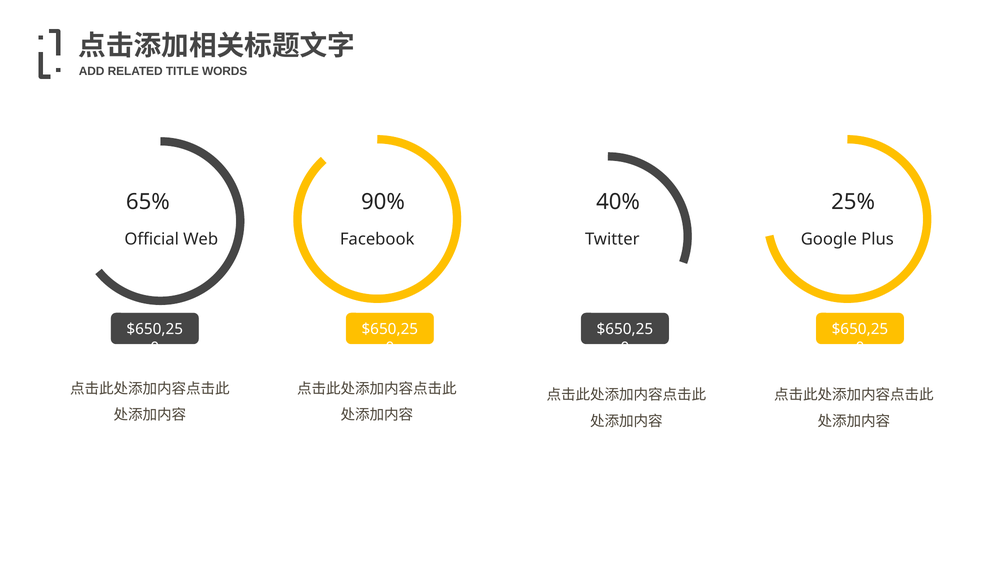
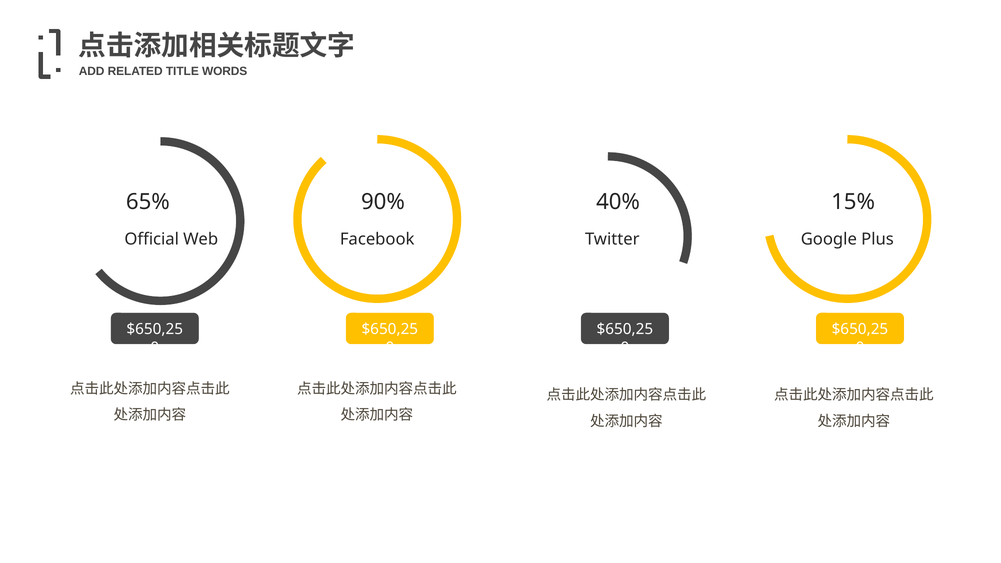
25%: 25% -> 15%
